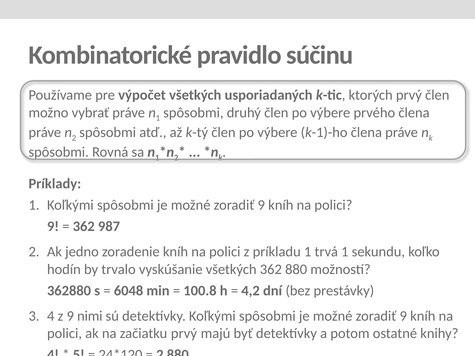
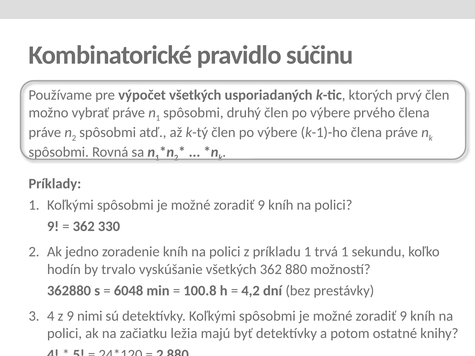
987: 987 -> 330
začiatku prvý: prvý -> ležia
